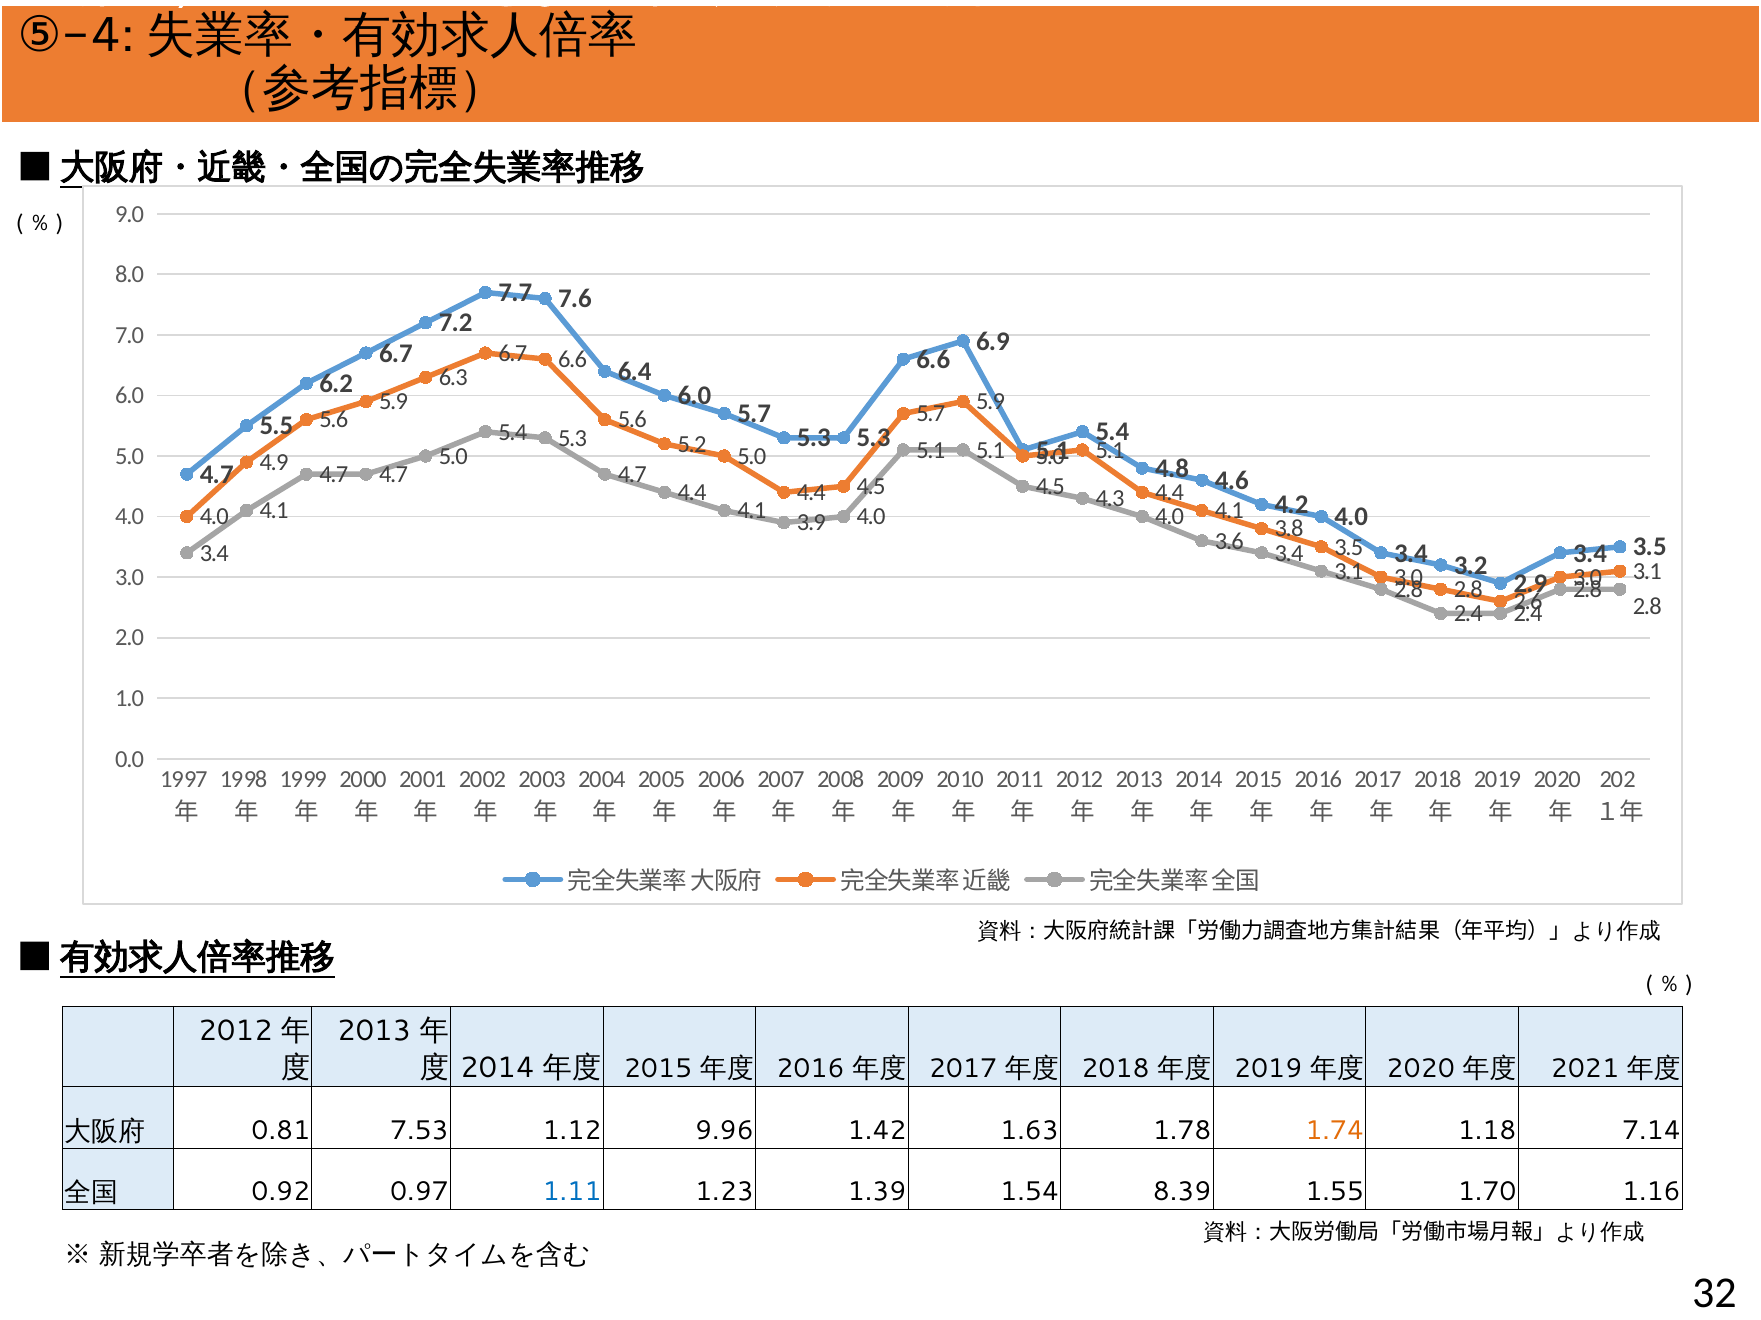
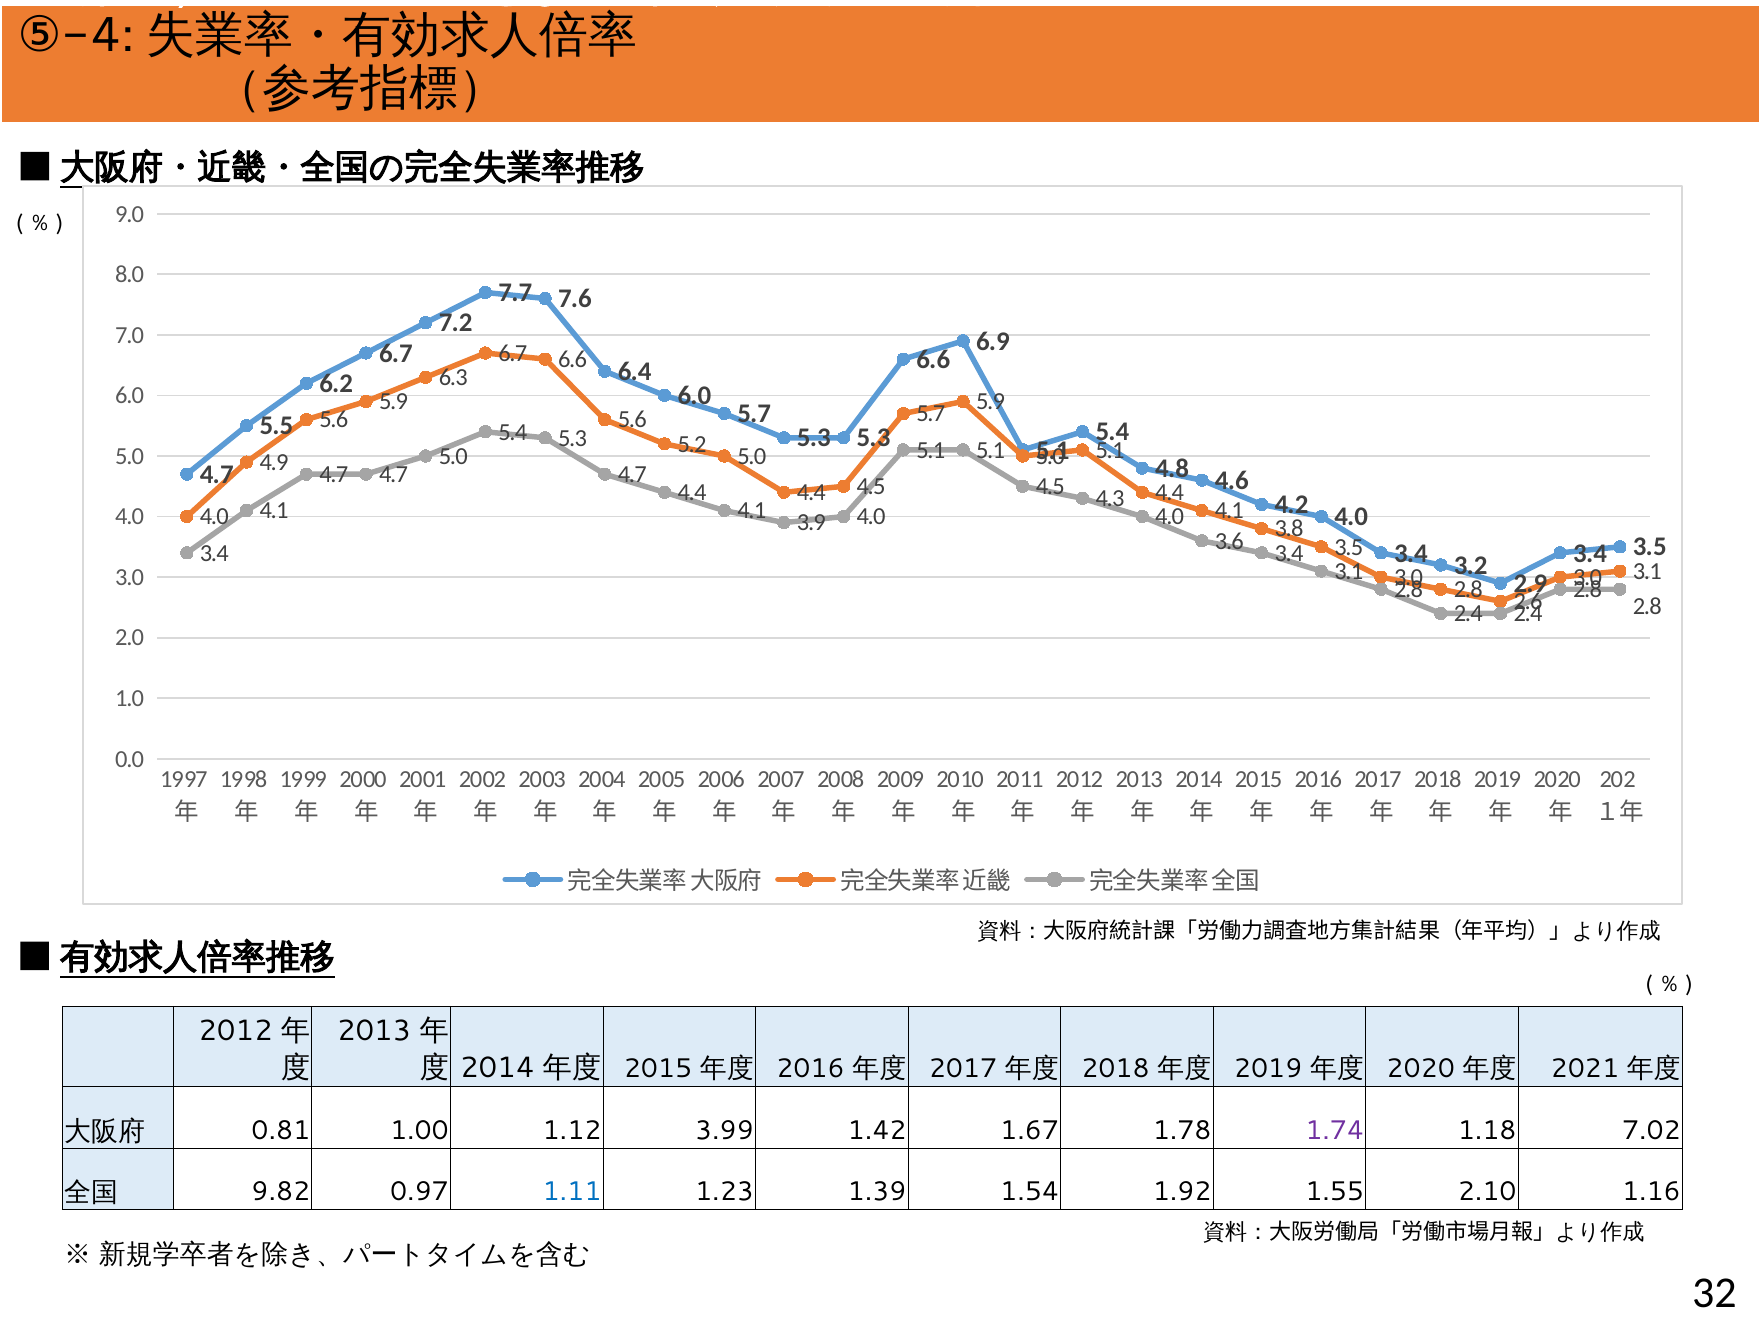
7.53: 7.53 -> 1.00
9.96: 9.96 -> 3.99
1.63: 1.63 -> 1.67
1.74 colour: orange -> purple
7.14: 7.14 -> 7.02
0.92: 0.92 -> 9.82
8.39: 8.39 -> 1.92
1.70: 1.70 -> 2.10
